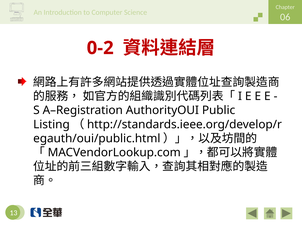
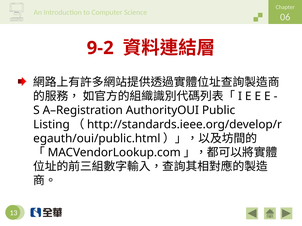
0-2: 0-2 -> 9-2
